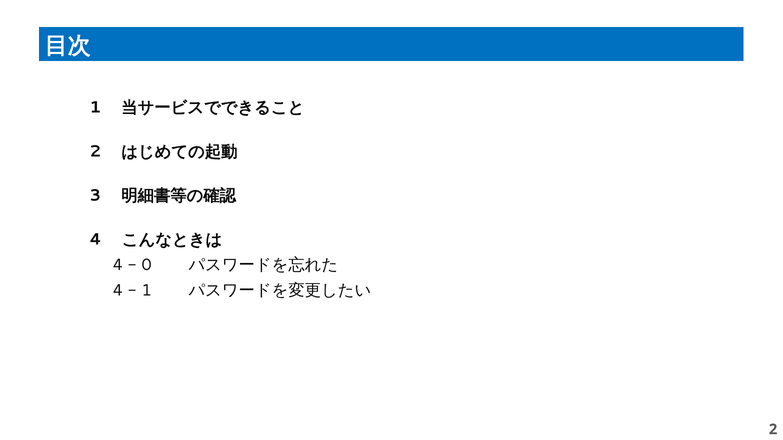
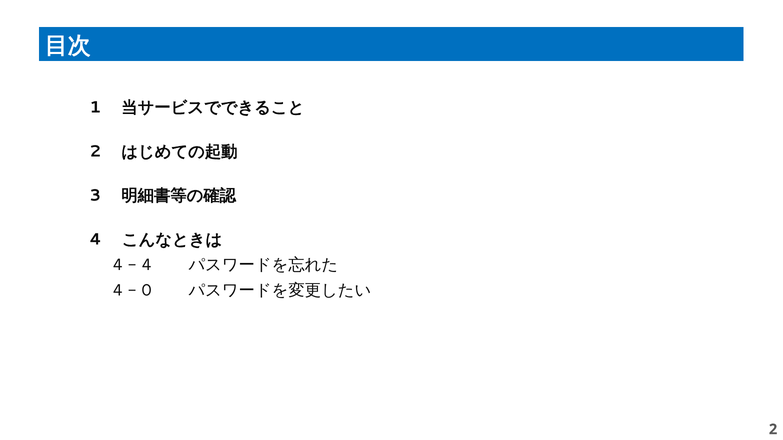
0 at (147, 265): 0 -> 4
1 at (147, 291): 1 -> 0
